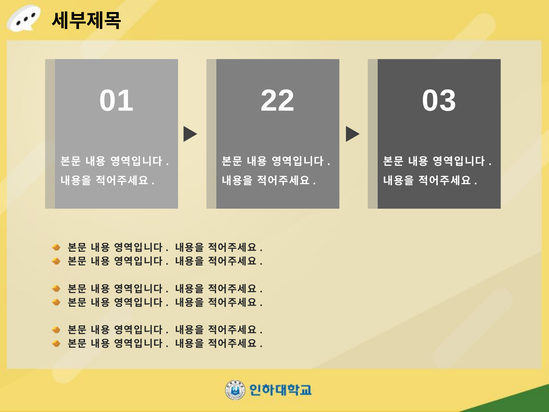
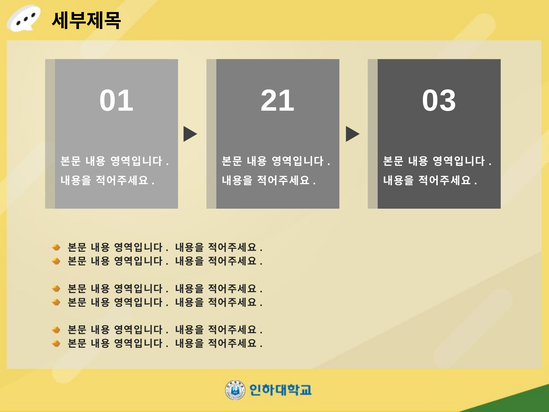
22: 22 -> 21
